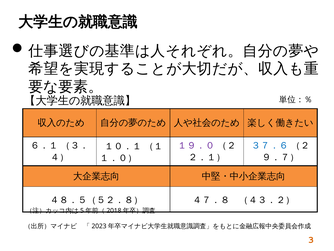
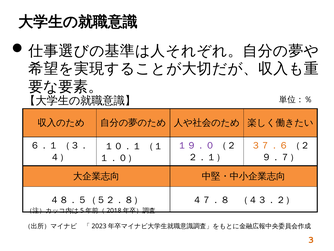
３７．６ colour: blue -> orange
